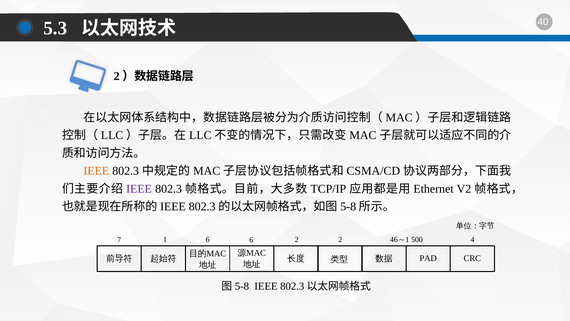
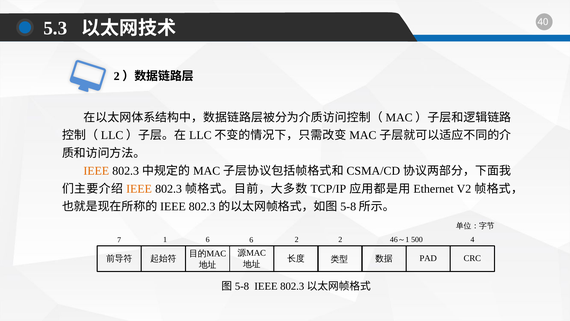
IEEE at (139, 189) colour: purple -> orange
